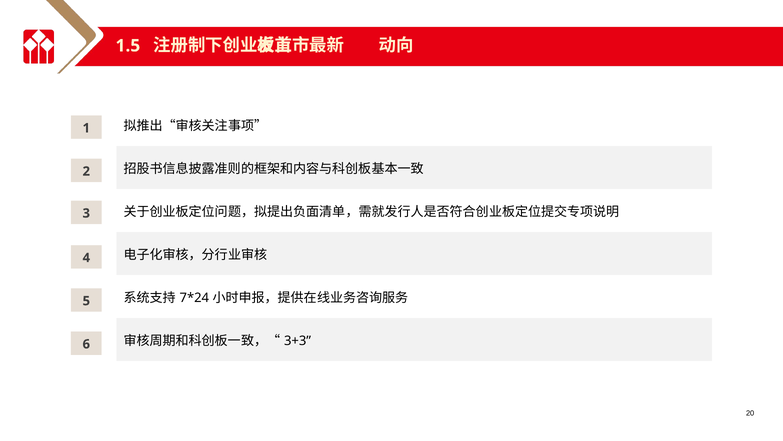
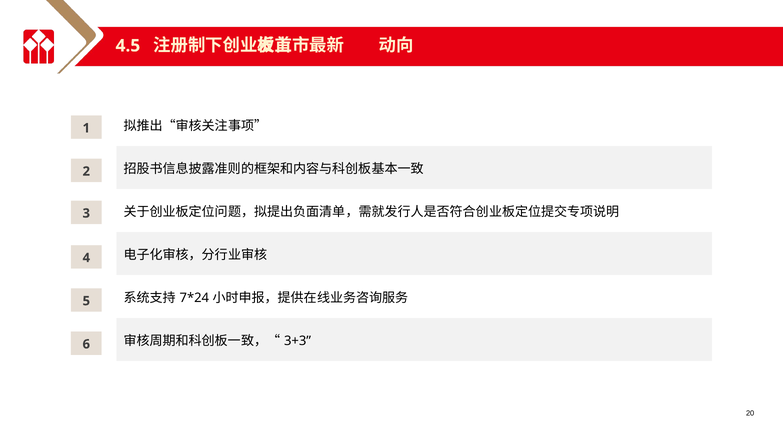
1.5: 1.5 -> 4.5
